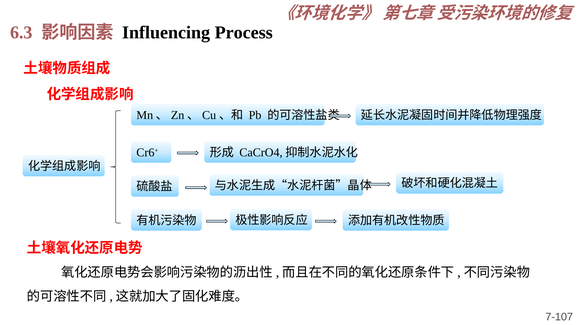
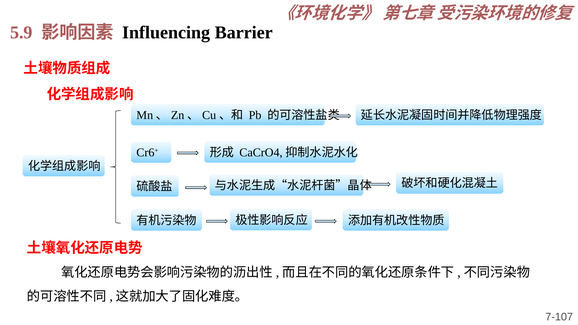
6.3: 6.3 -> 5.9
Process: Process -> Barrier
